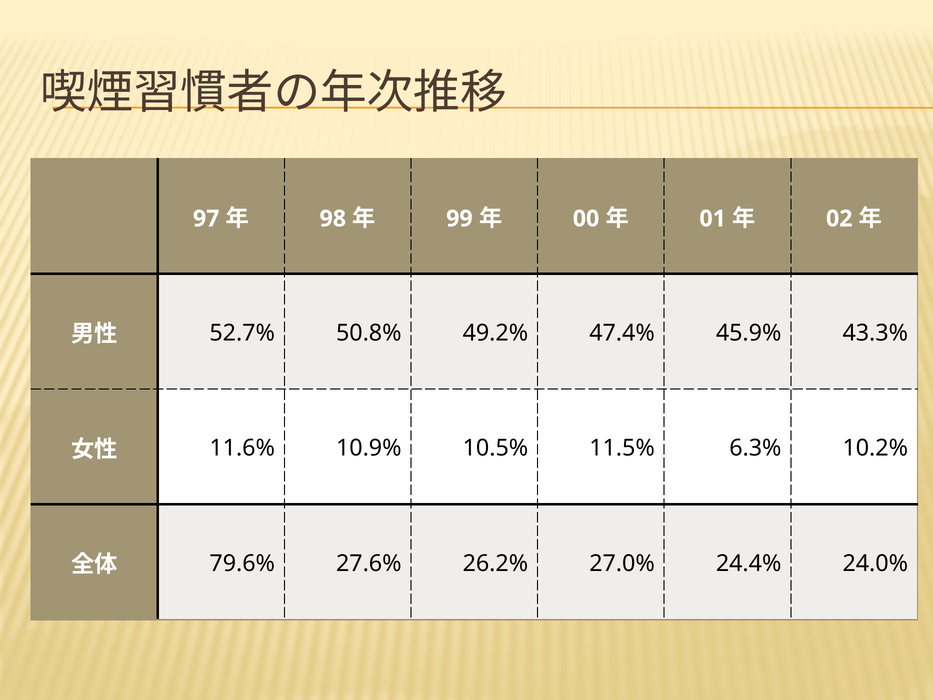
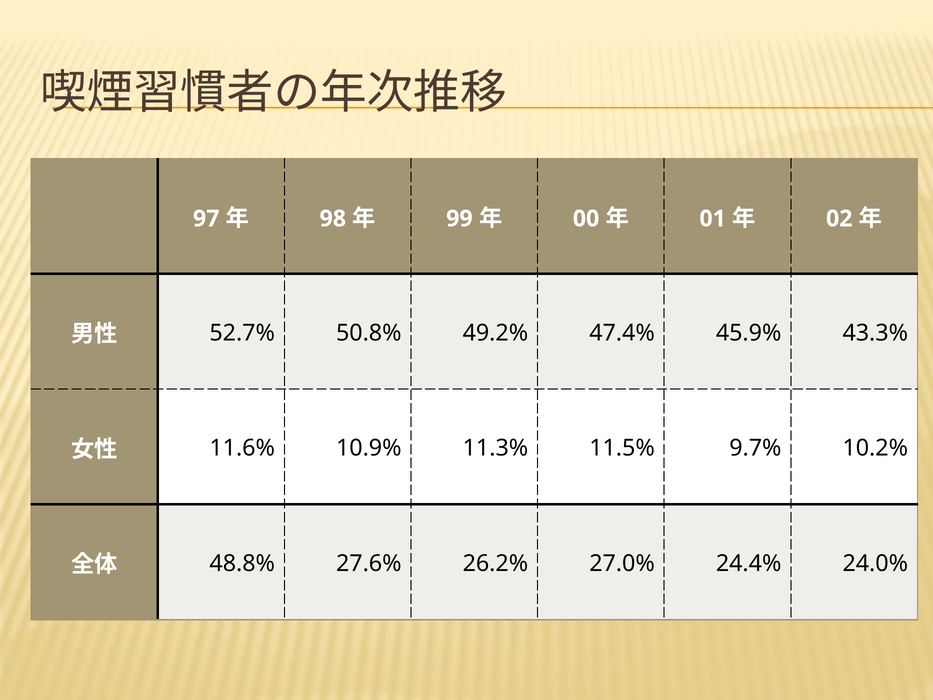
10.5%: 10.5% -> 11.3%
6.3%: 6.3% -> 9.7%
79.6%: 79.6% -> 48.8%
